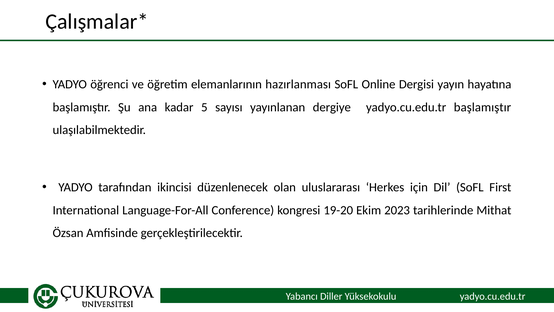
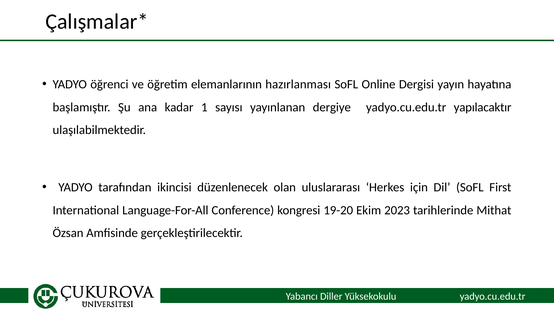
5: 5 -> 1
yadyo.cu.edu.tr başlamıştır: başlamıştır -> yapılacaktır
